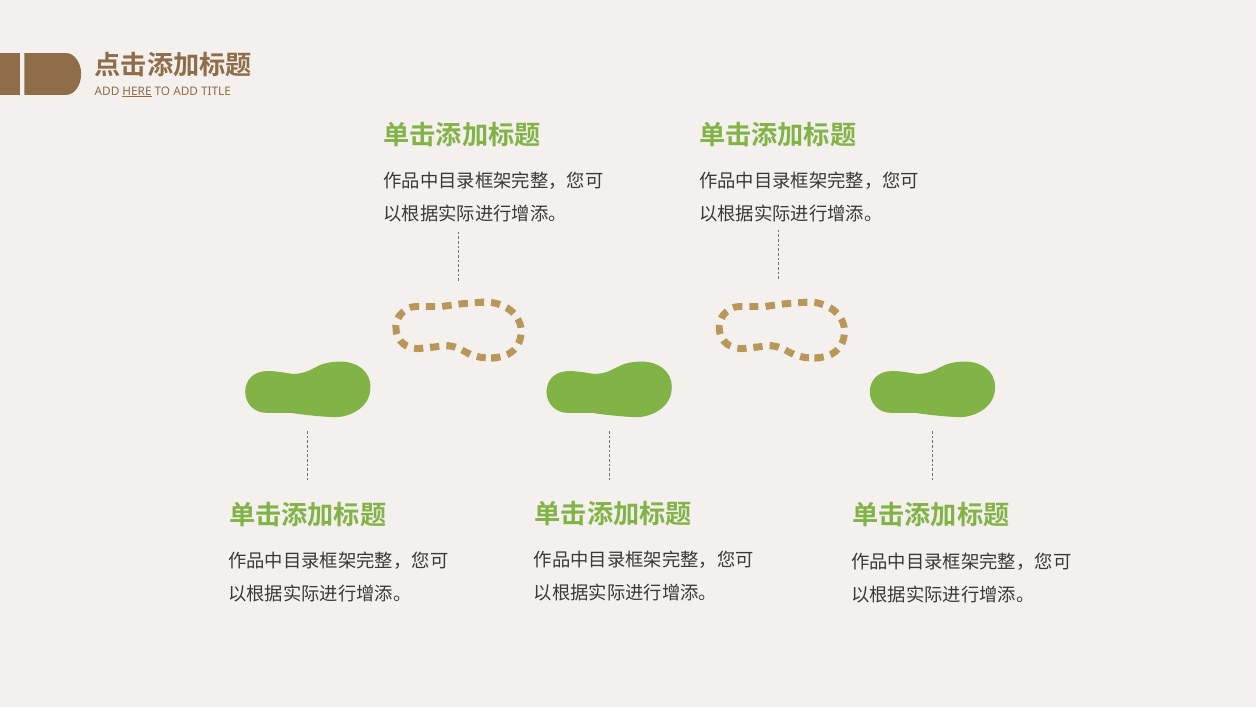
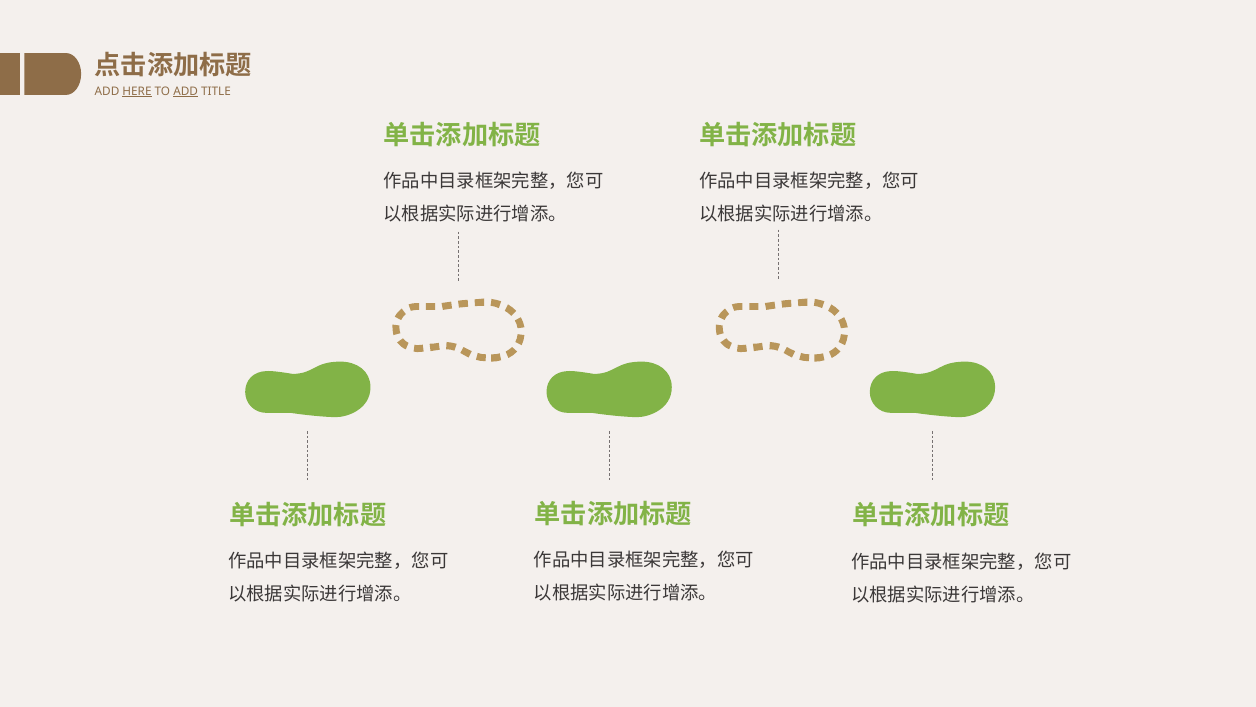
ADD at (186, 91) underline: none -> present
